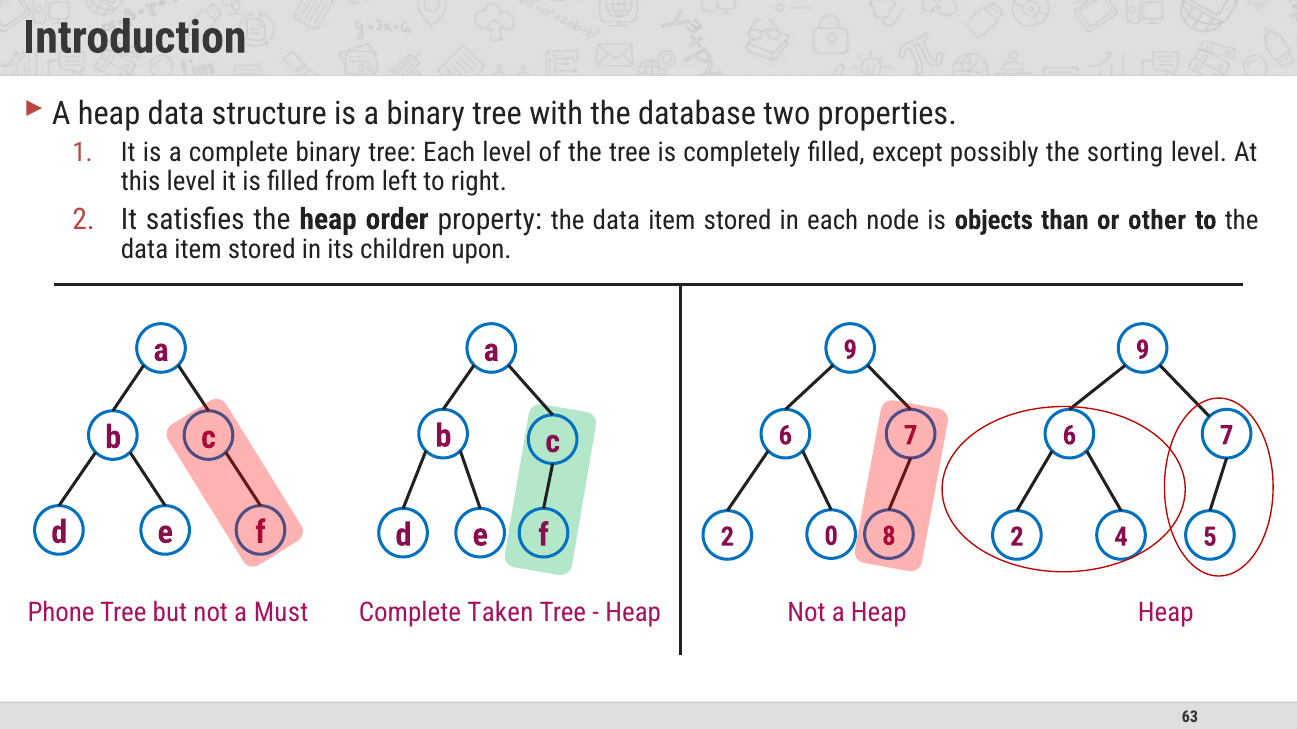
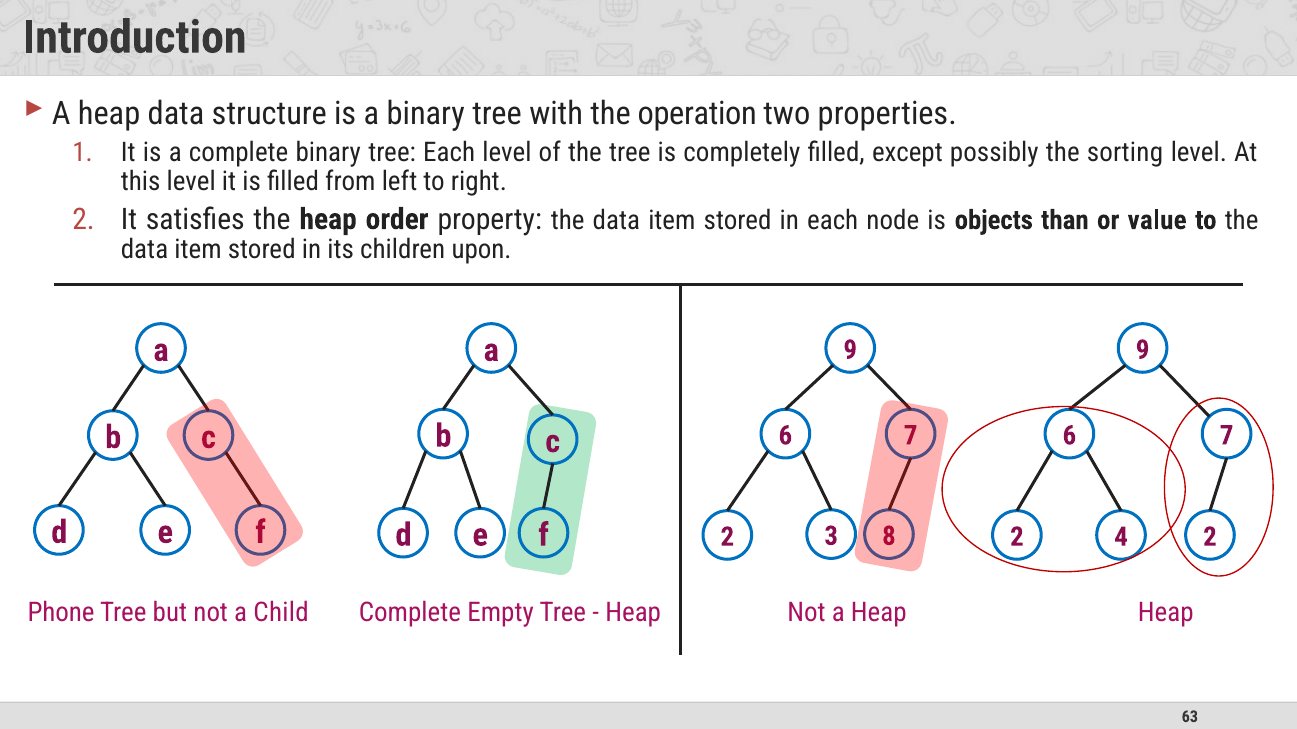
database: database -> operation
other: other -> value
0: 0 -> 3
4 5: 5 -> 2
Must: Must -> Child
Taken: Taken -> Empty
